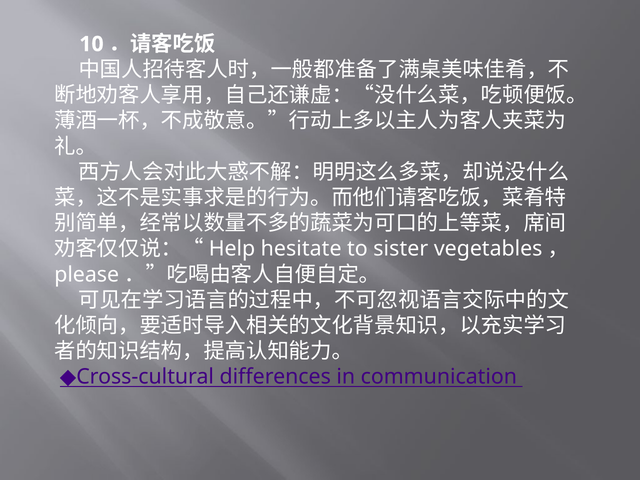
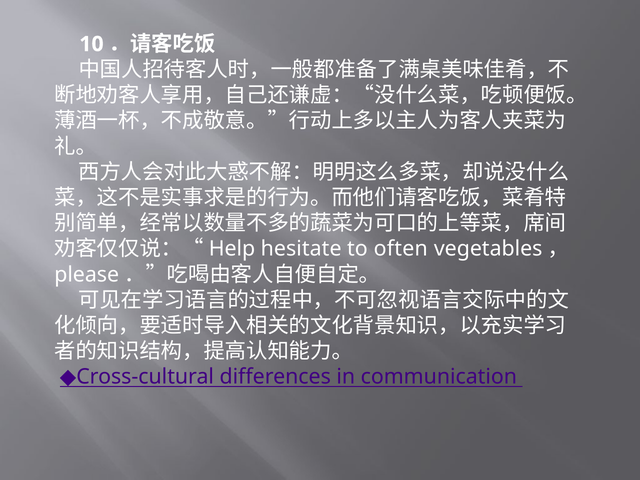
sister: sister -> often
